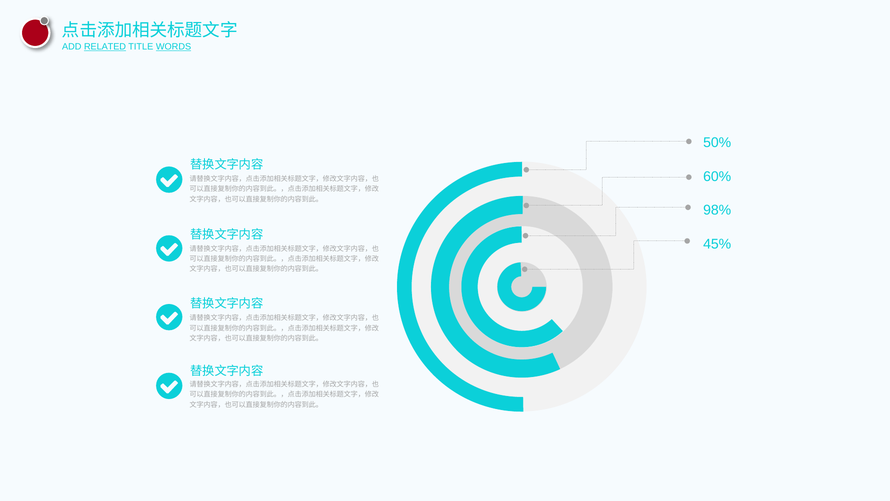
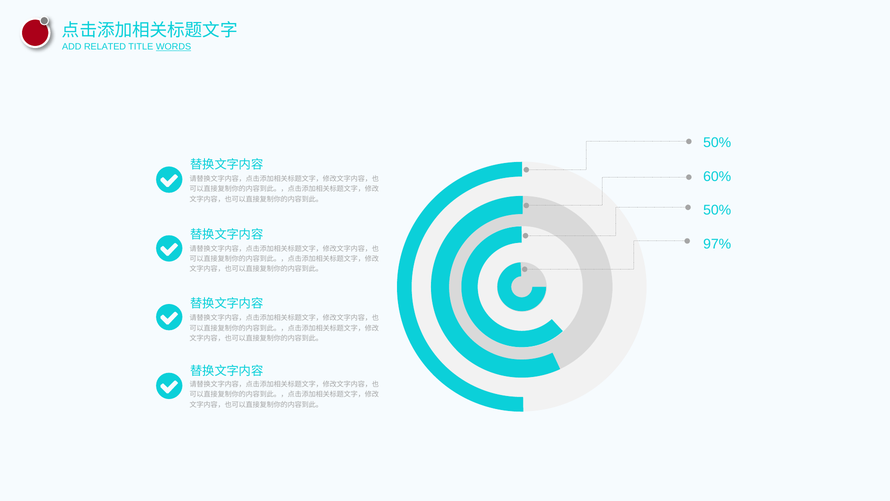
RELATED underline: present -> none
98% at (717, 210): 98% -> 50%
45%: 45% -> 97%
